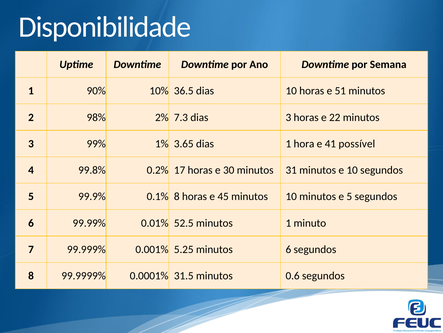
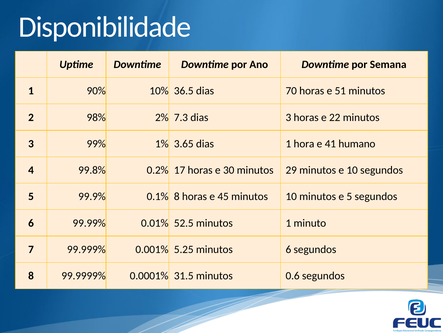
dias 10: 10 -> 70
possível: possível -> humano
31: 31 -> 29
